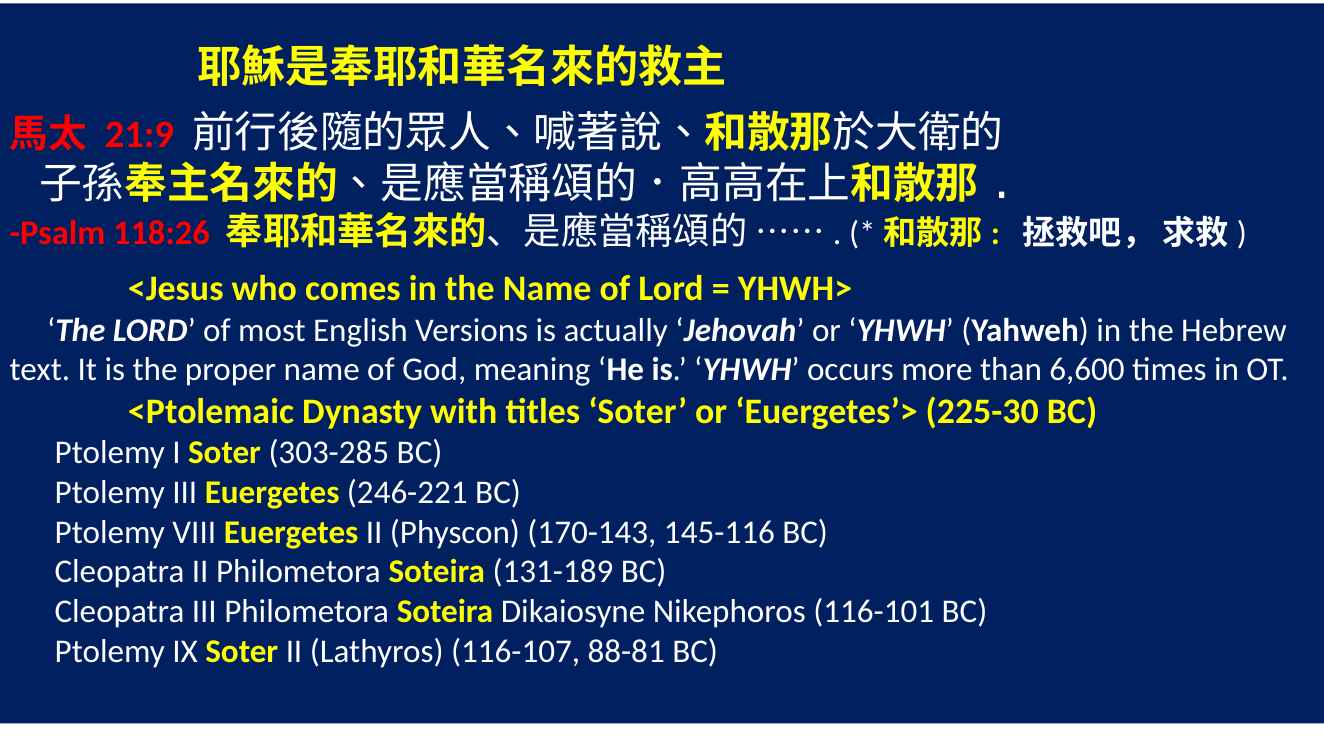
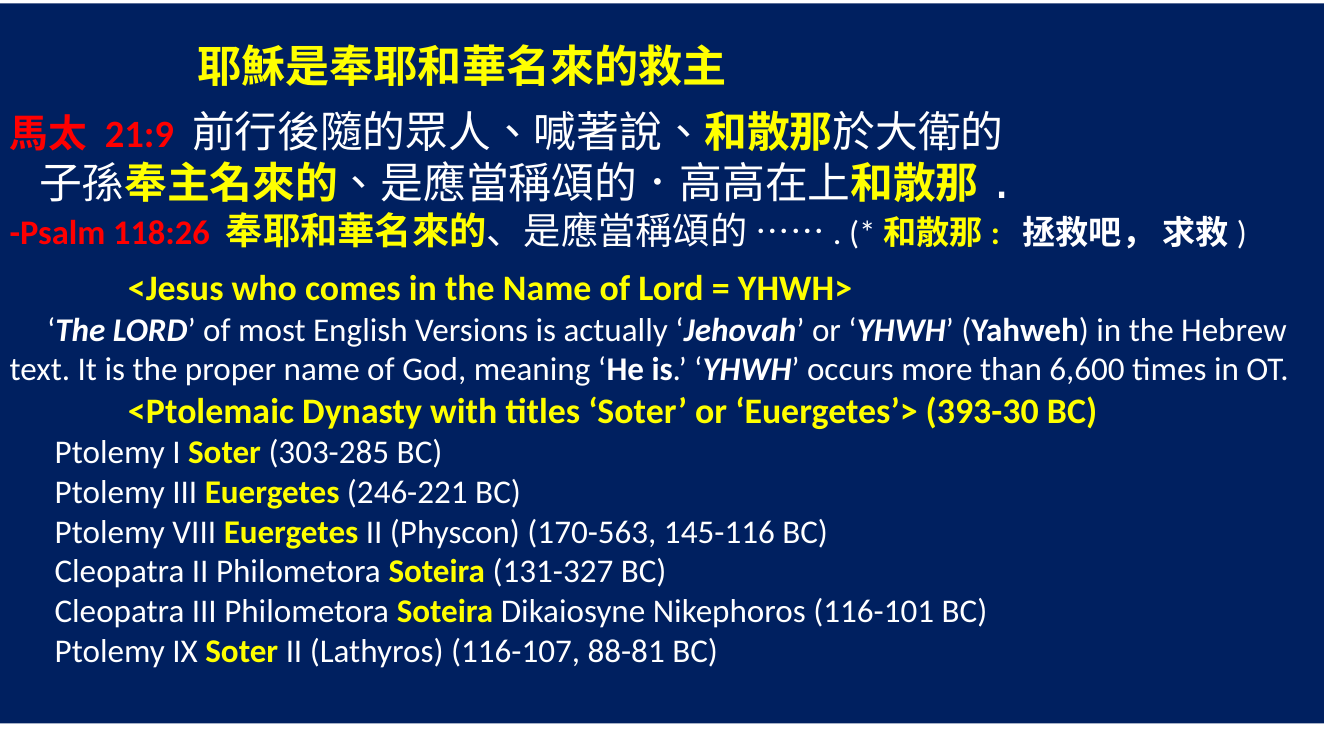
225-30: 225-30 -> 393-30
170-143: 170-143 -> 170-563
131-189: 131-189 -> 131-327
